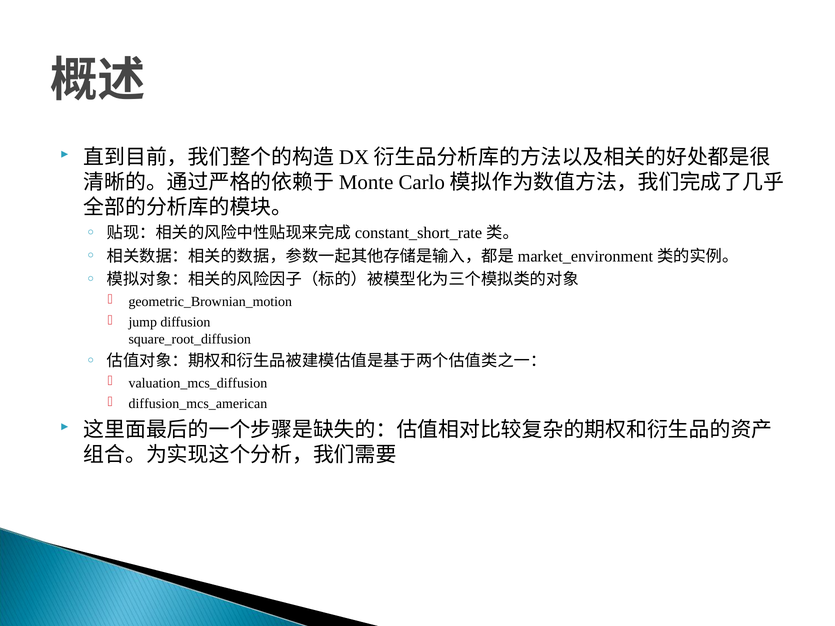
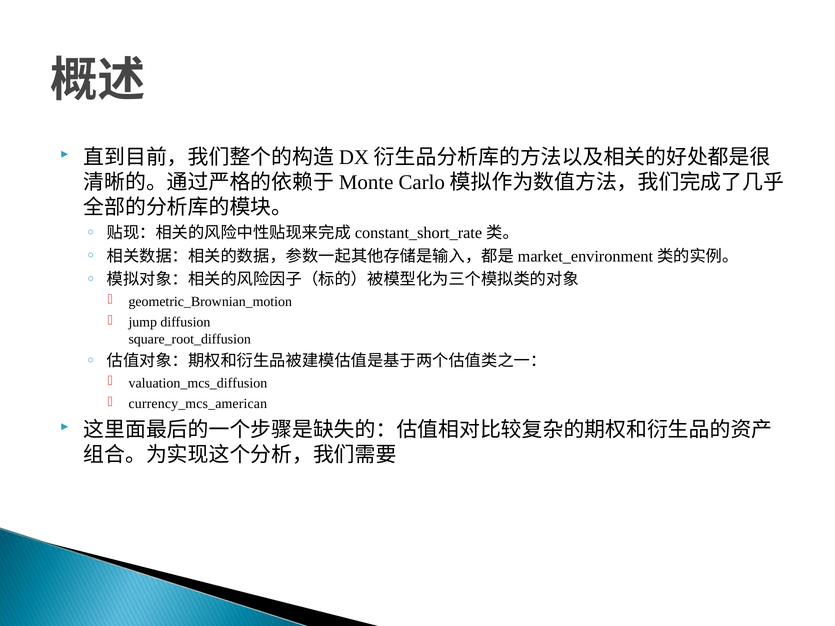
diffusion_mcs_american: diffusion_mcs_american -> currency_mcs_american
